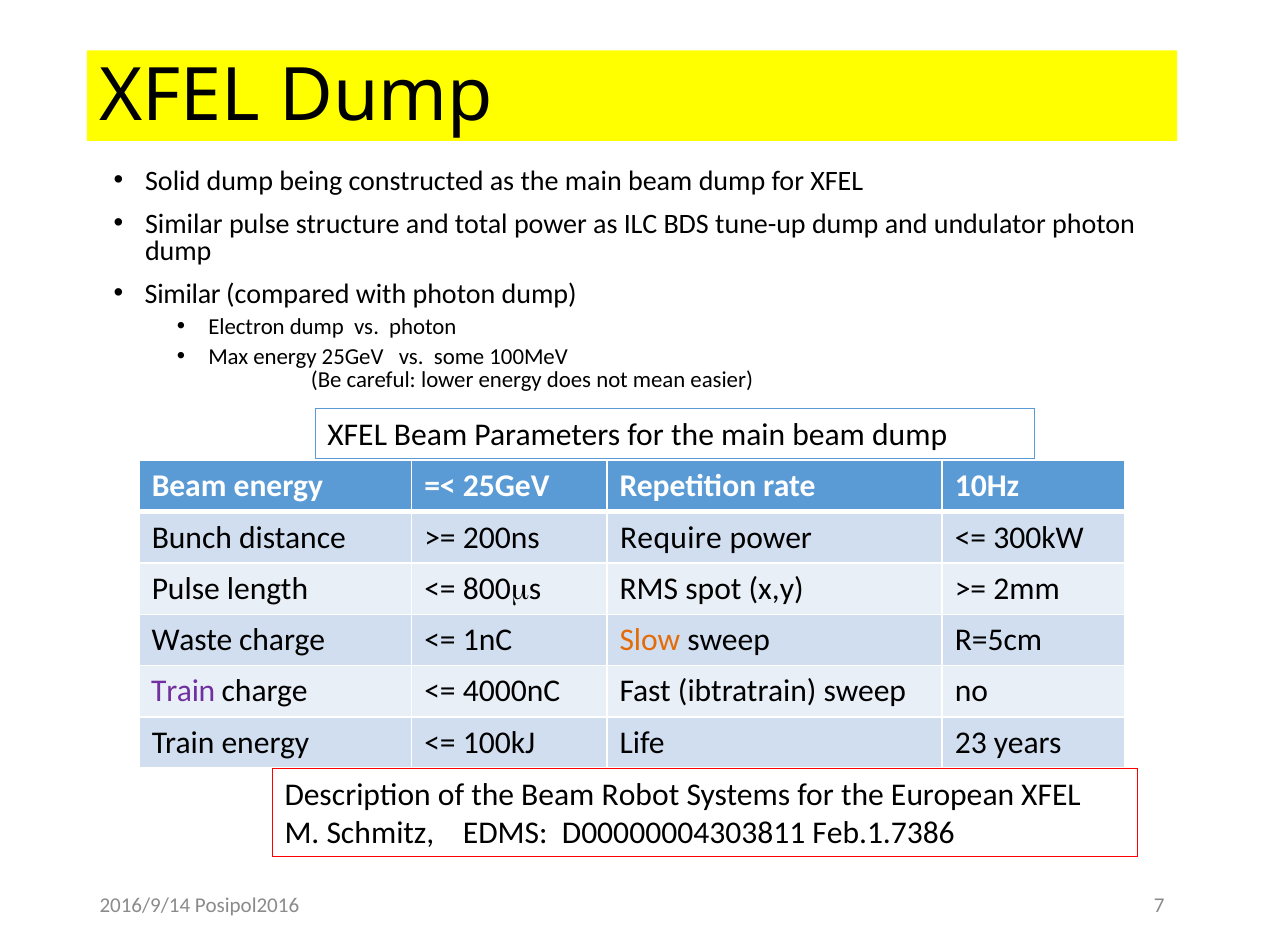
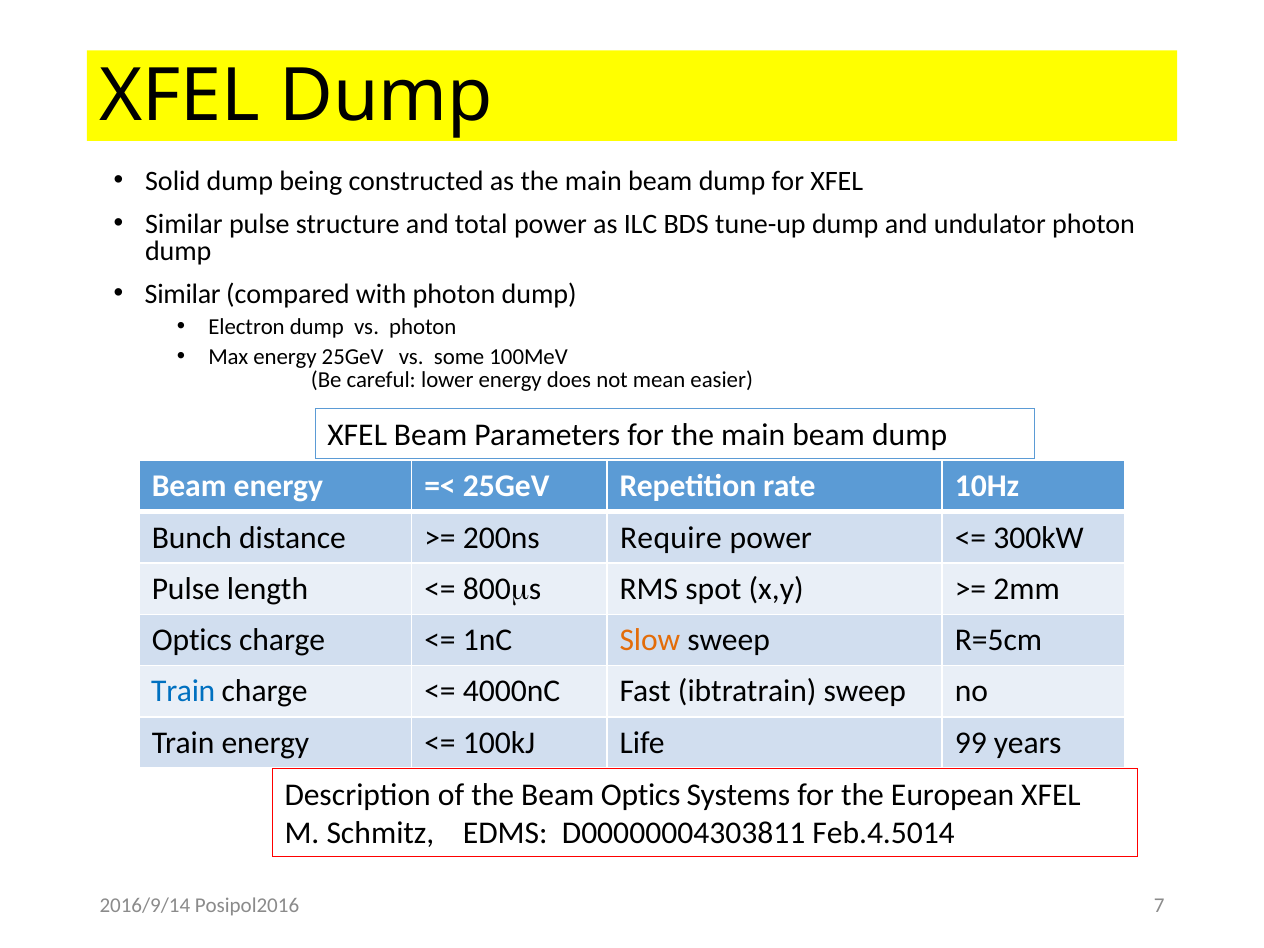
Waste at (192, 640): Waste -> Optics
Train at (183, 692) colour: purple -> blue
23: 23 -> 99
Beam Robot: Robot -> Optics
Feb.1.7386: Feb.1.7386 -> Feb.4.5014
